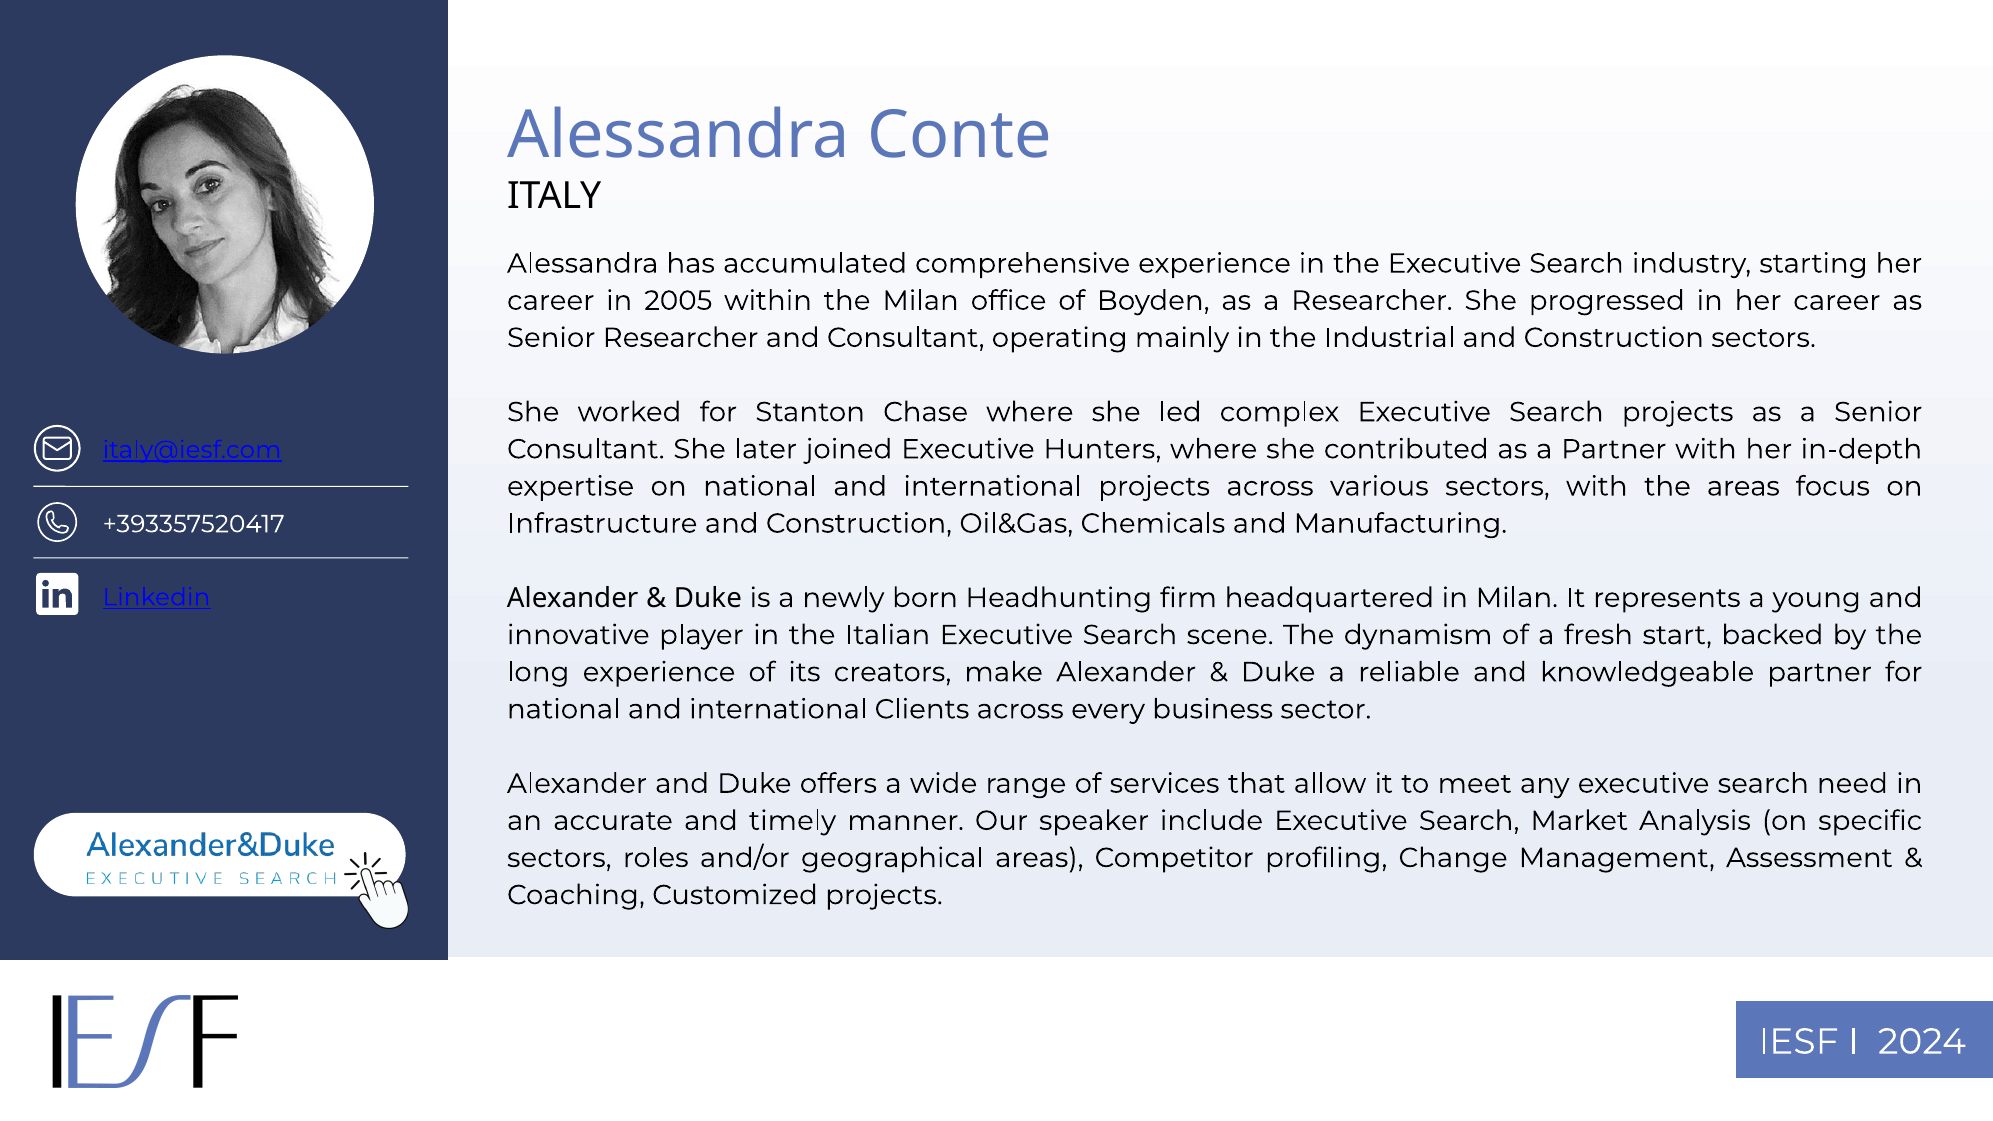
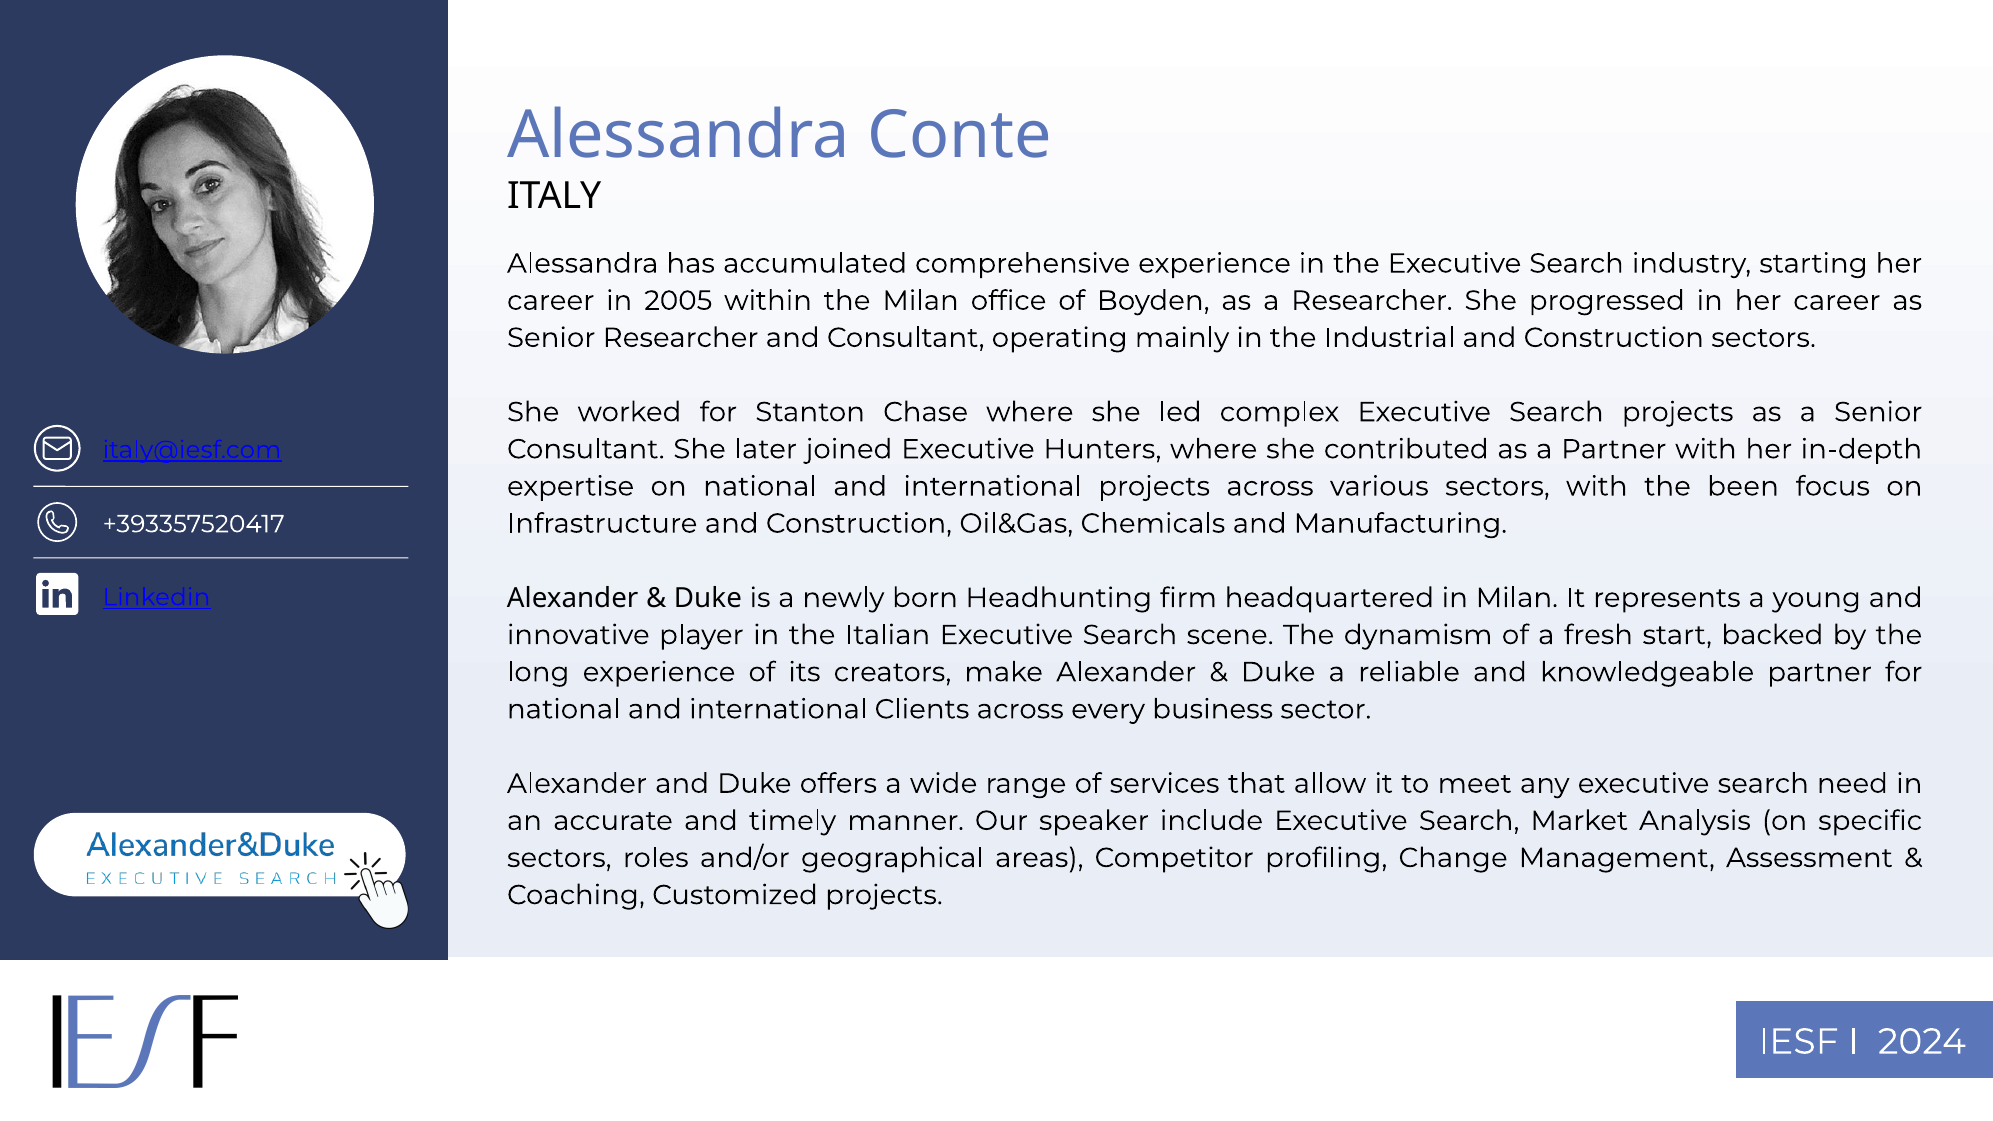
the areas: areas -> been
